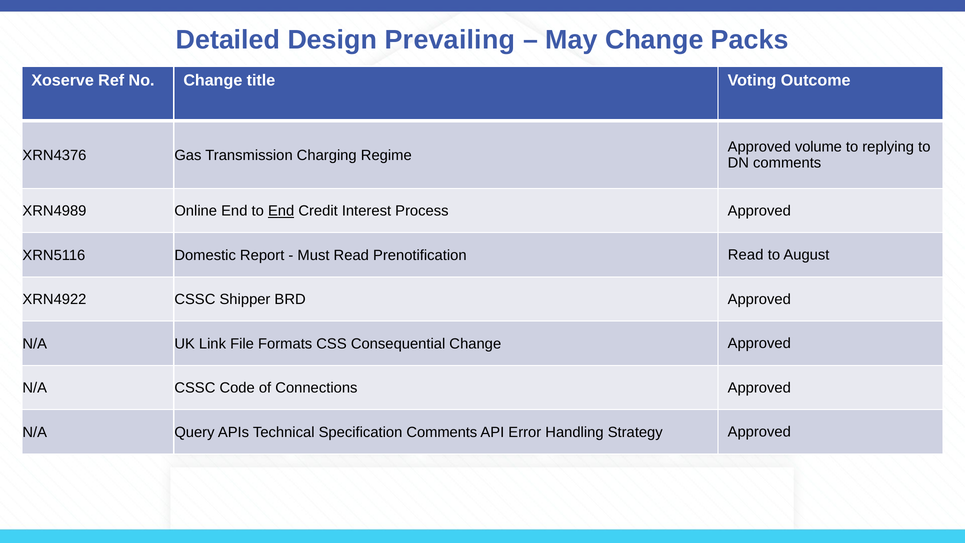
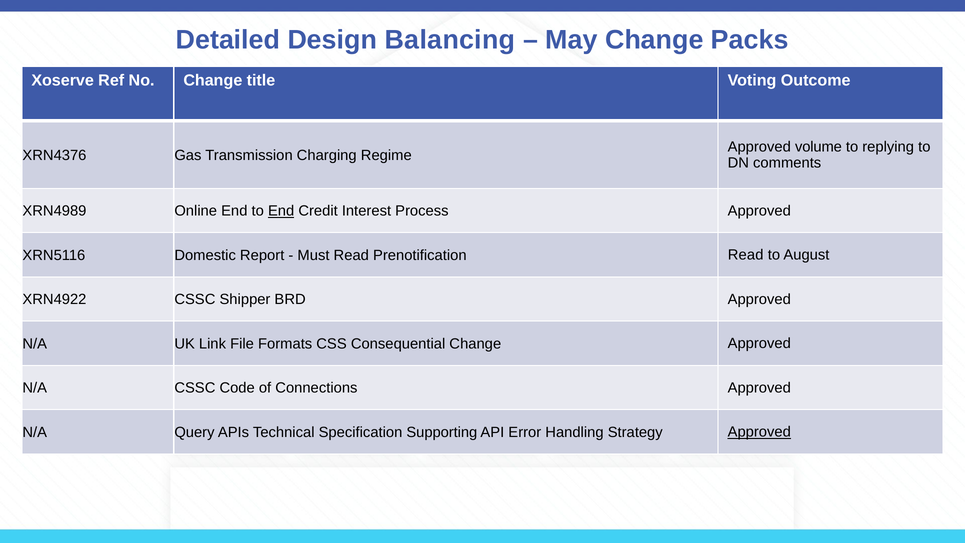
Prevailing: Prevailing -> Balancing
Specification Comments: Comments -> Supporting
Approved at (759, 432) underline: none -> present
